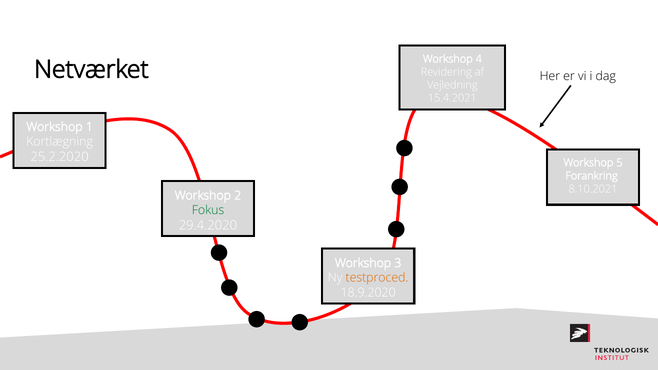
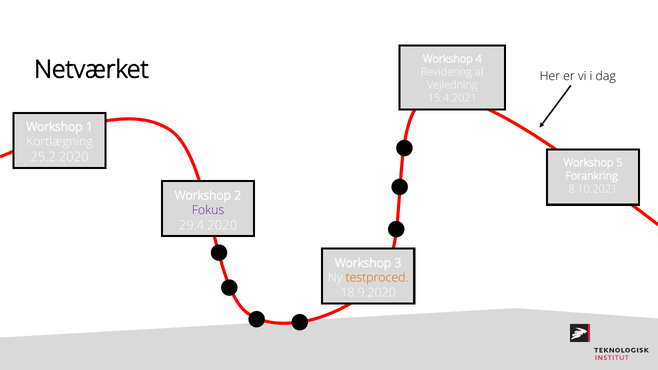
Fokus colour: green -> purple
